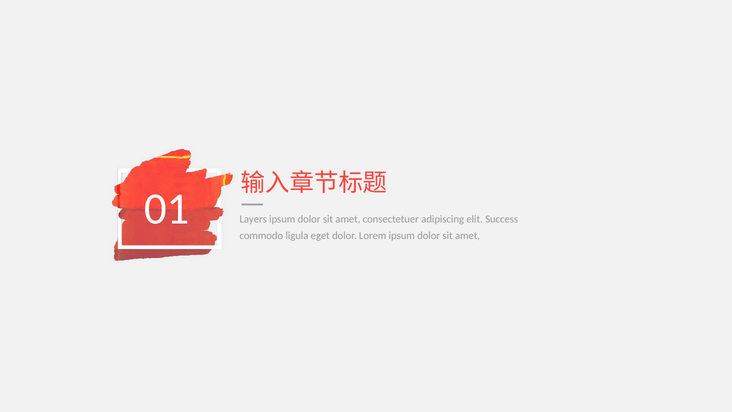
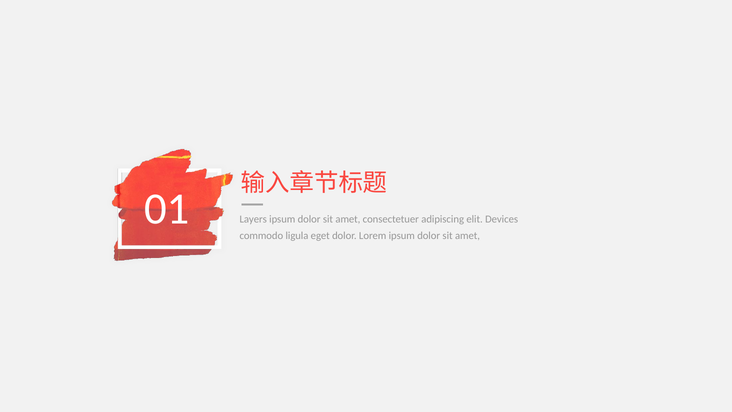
Success: Success -> Devices
